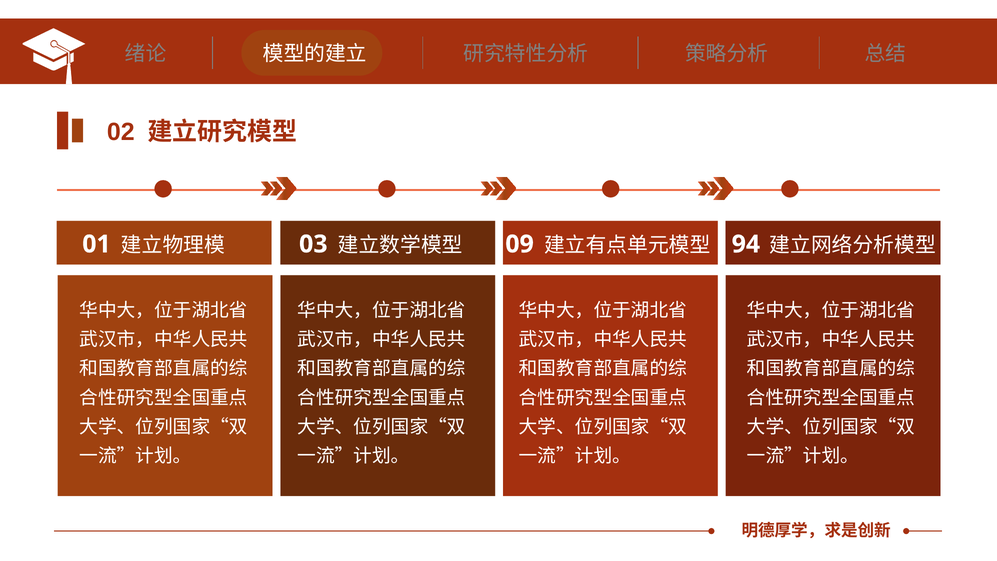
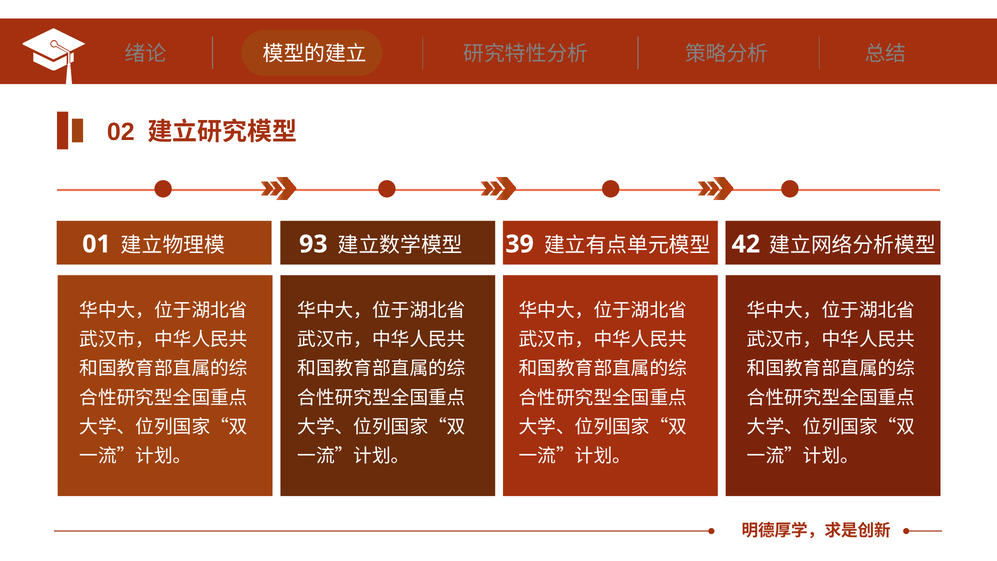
03: 03 -> 93
09: 09 -> 39
94: 94 -> 42
